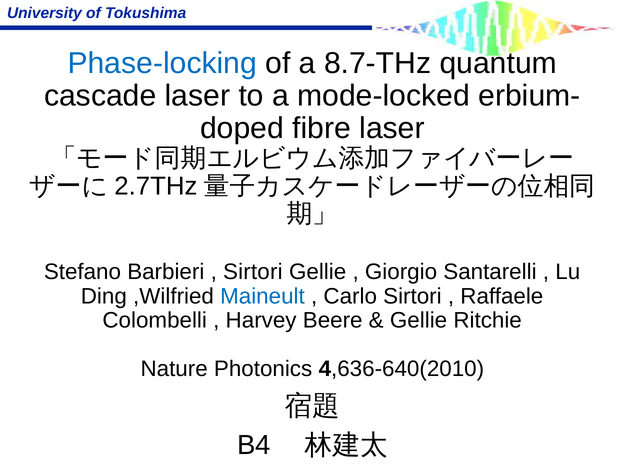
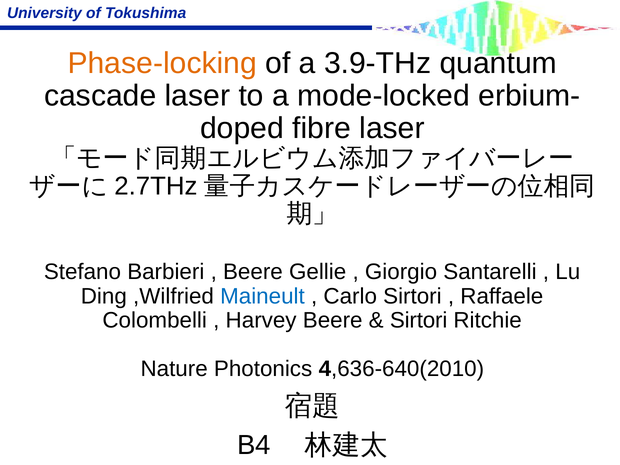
Phase-locking colour: blue -> orange
8.7-THz: 8.7-THz -> 3.9-THz
Sirtori at (253, 272): Sirtori -> Beere
Gellie at (419, 320): Gellie -> Sirtori
